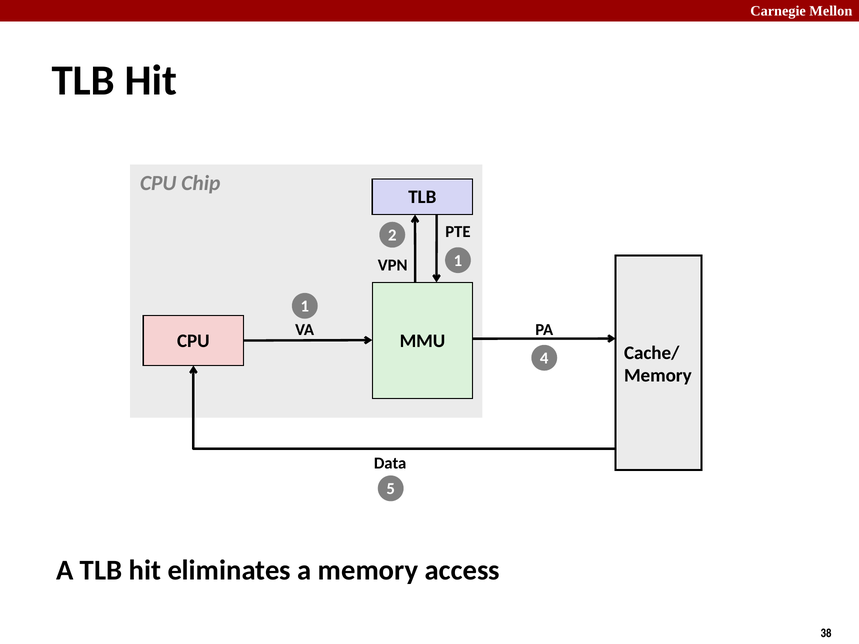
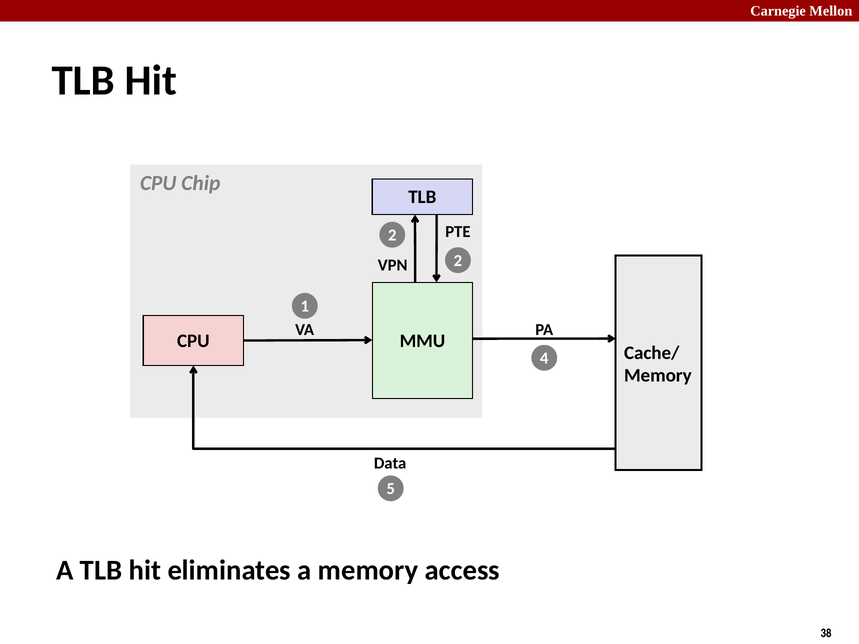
VPN 1: 1 -> 2
